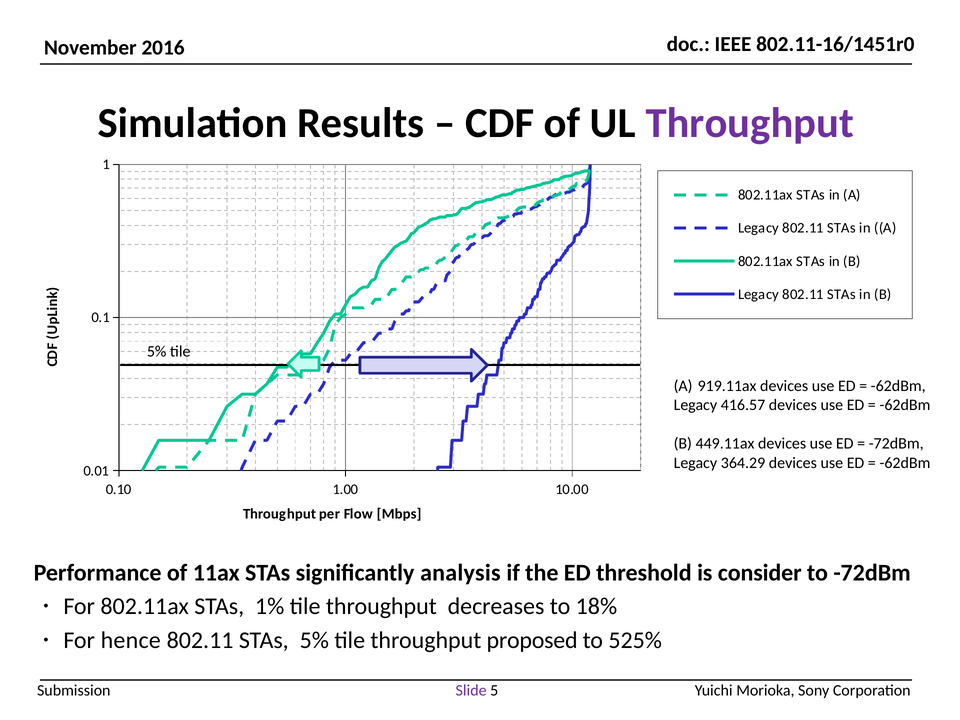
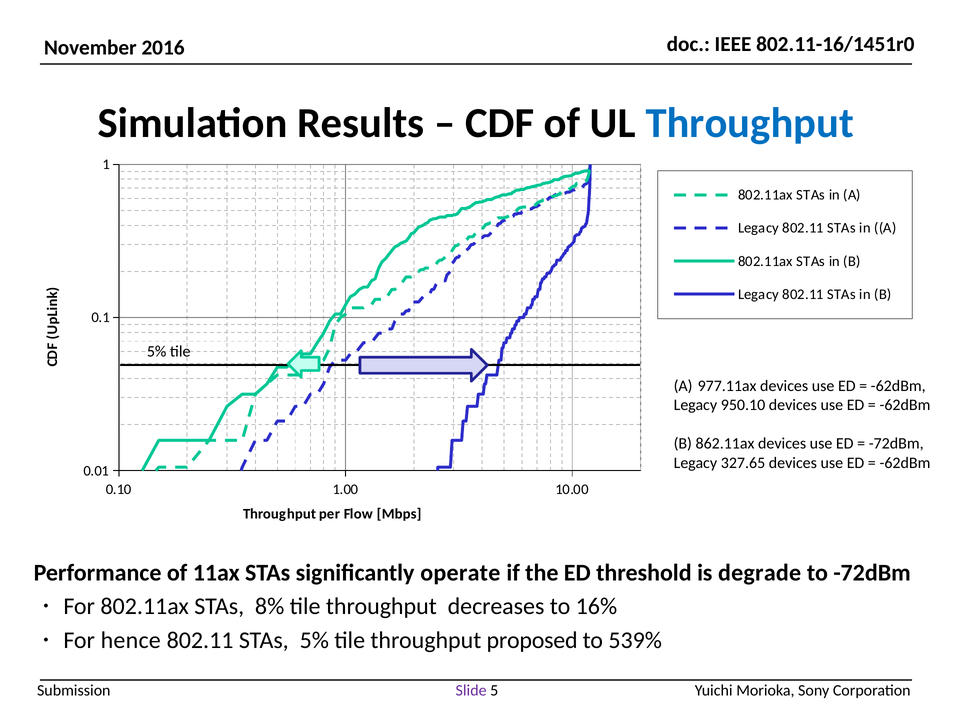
Throughput at (750, 123) colour: purple -> blue
919.11ax: 919.11ax -> 977.11ax
416.57: 416.57 -> 950.10
449.11ax: 449.11ax -> 862.11ax
364.29: 364.29 -> 327.65
analysis: analysis -> operate
consider: consider -> degrade
1%: 1% -> 8%
18%: 18% -> 16%
525%: 525% -> 539%
